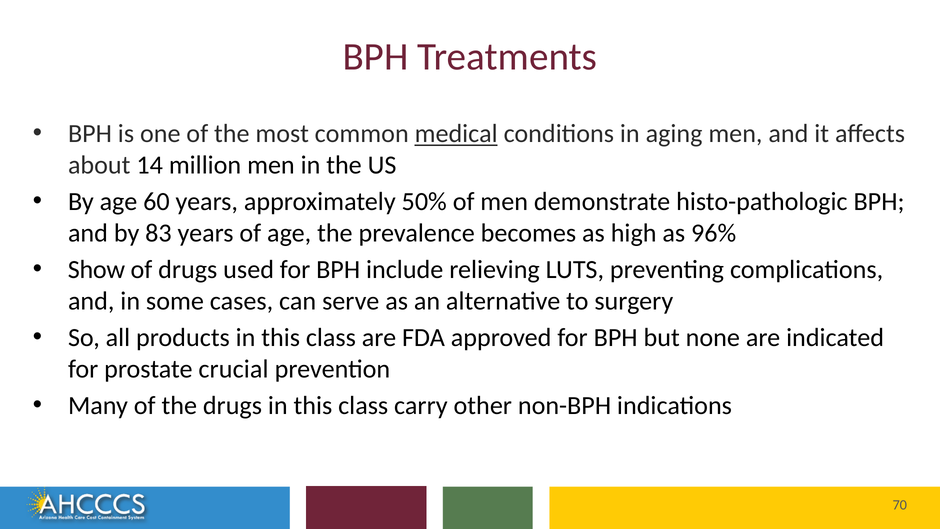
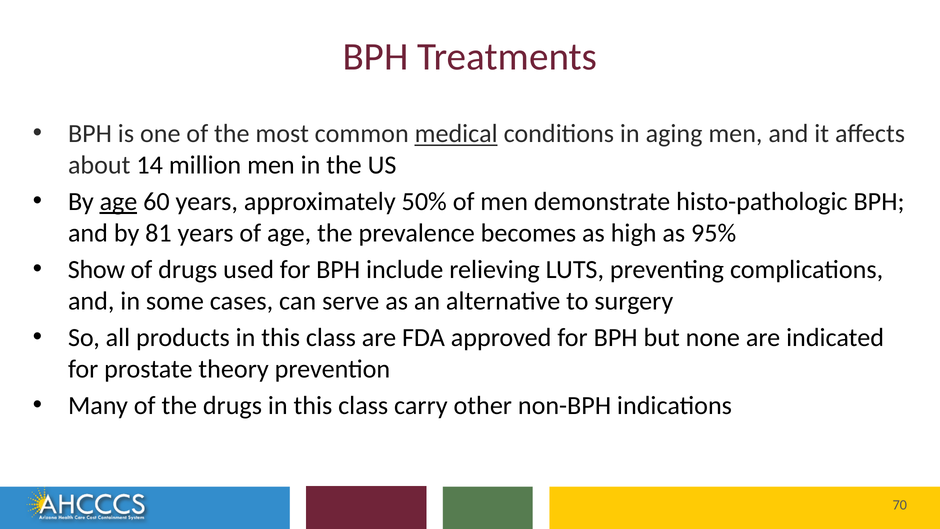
age at (118, 202) underline: none -> present
83: 83 -> 81
96%: 96% -> 95%
crucial: crucial -> theory
